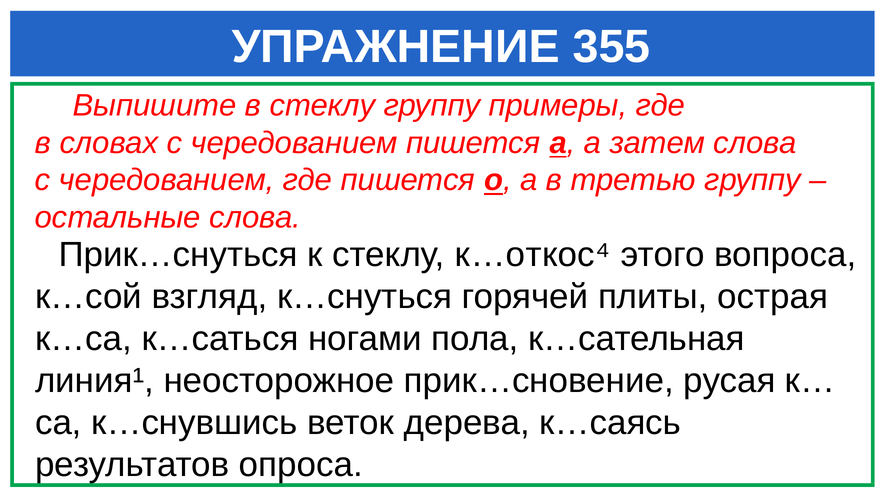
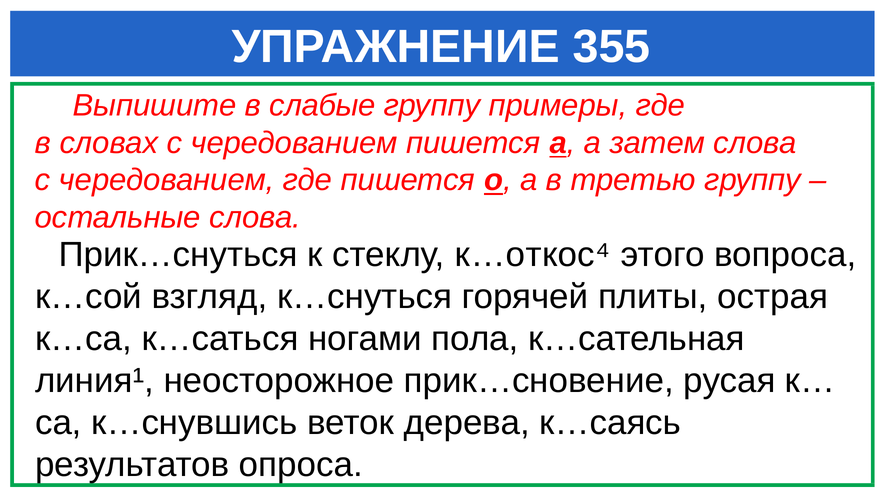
в стеклу: стеклу -> слабые
